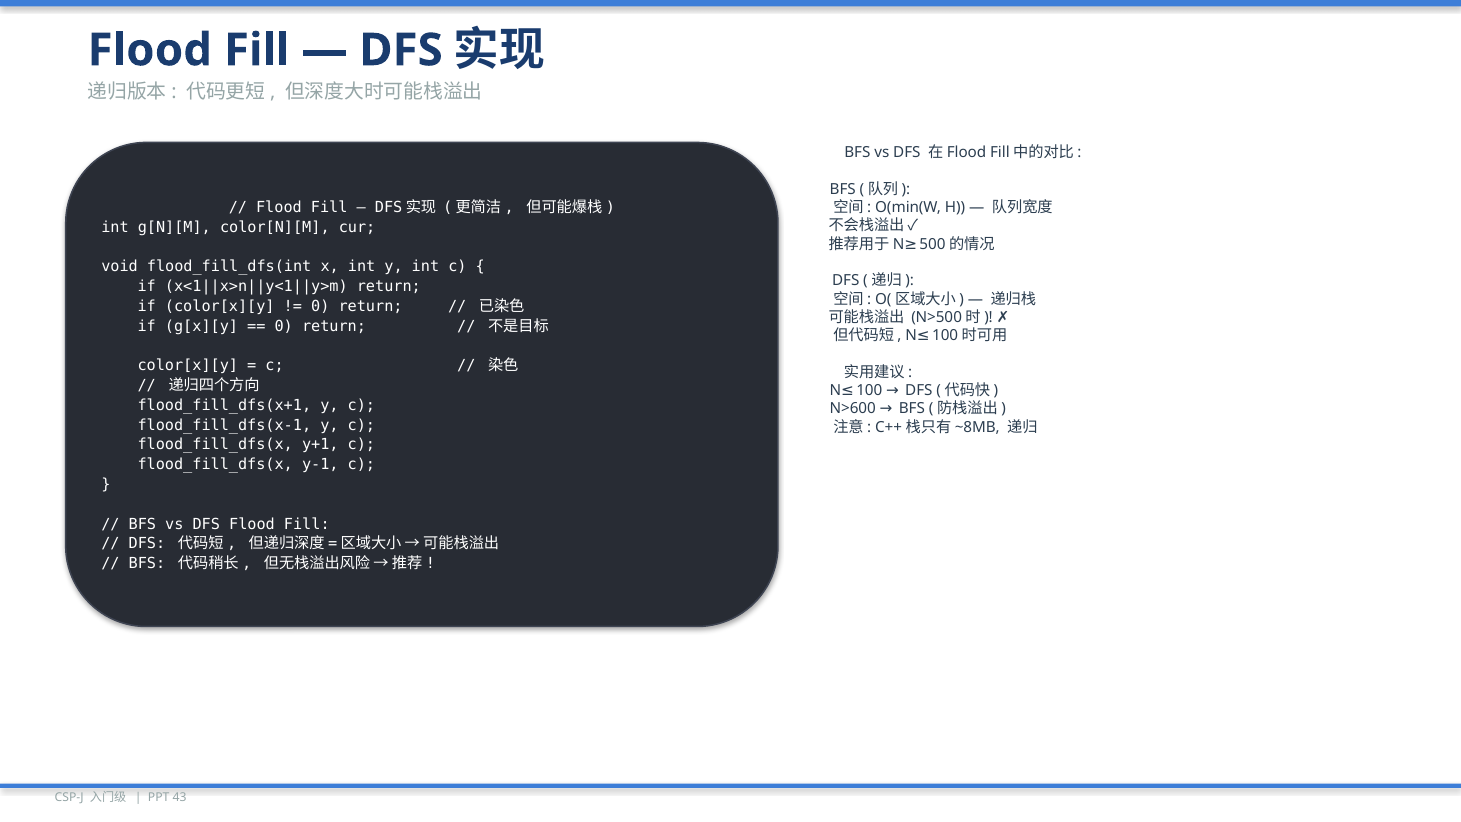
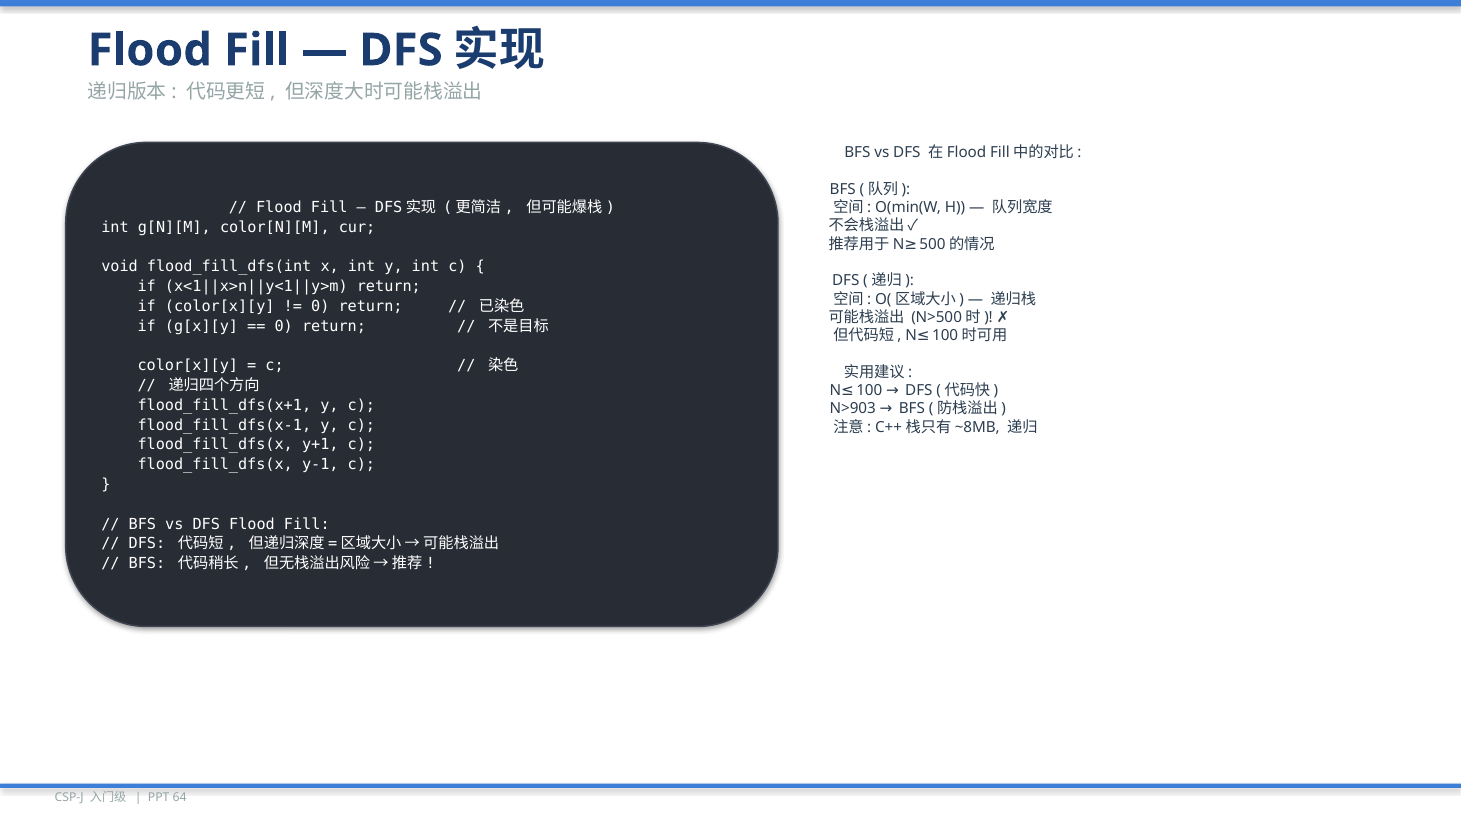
N>600: N>600 -> N>903
43: 43 -> 64
